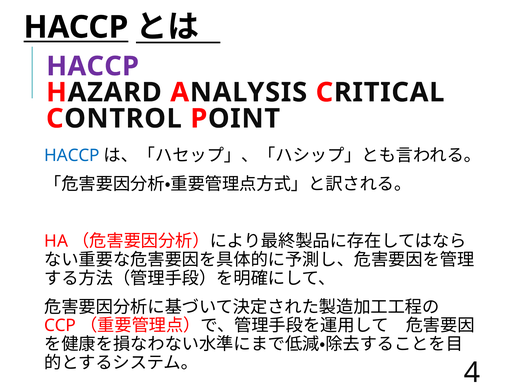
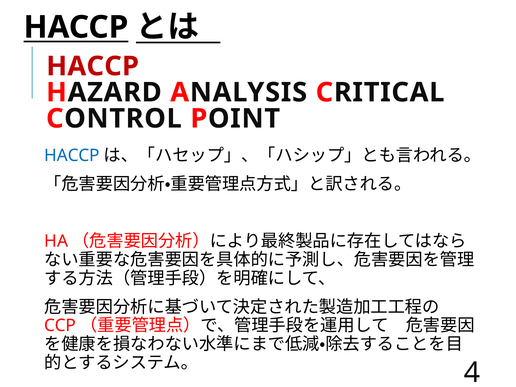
HACCP at (93, 66) colour: purple -> red
